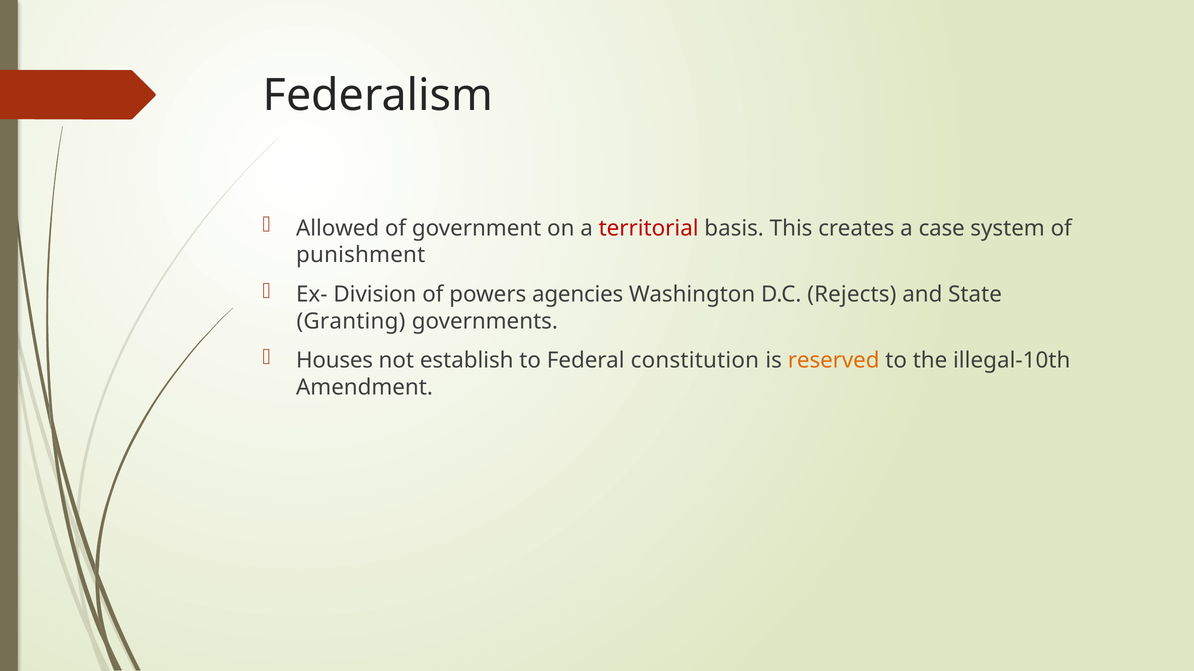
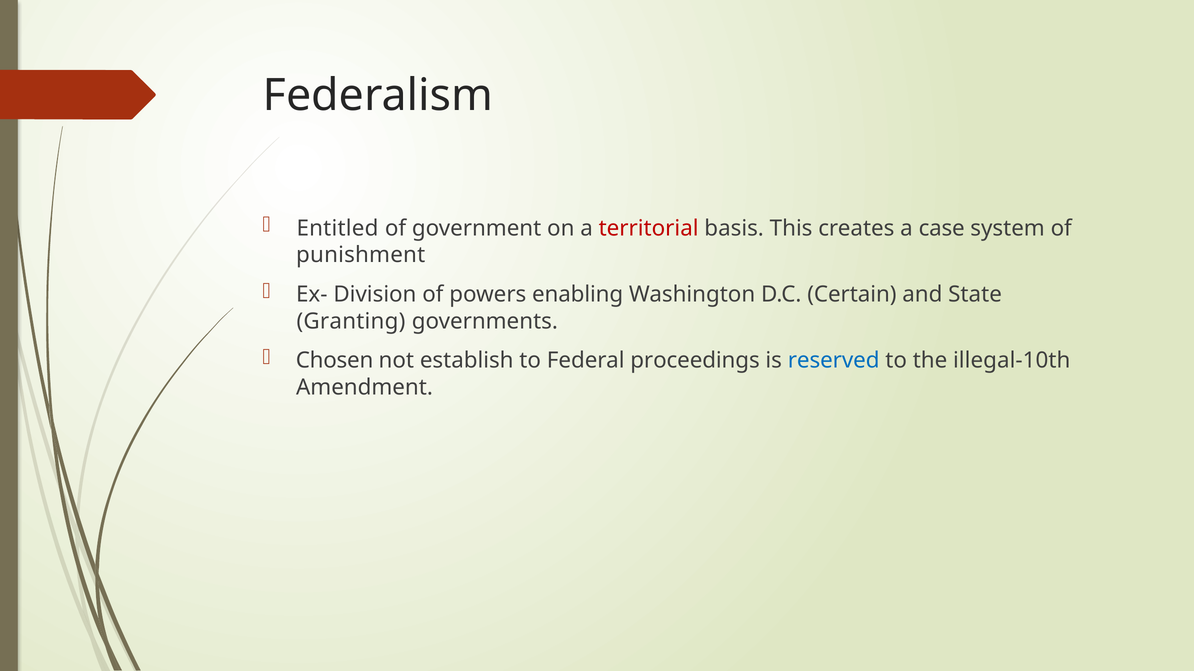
Allowed: Allowed -> Entitled
agencies: agencies -> enabling
Rejects: Rejects -> Certain
Houses: Houses -> Chosen
constitution: constitution -> proceedings
reserved colour: orange -> blue
